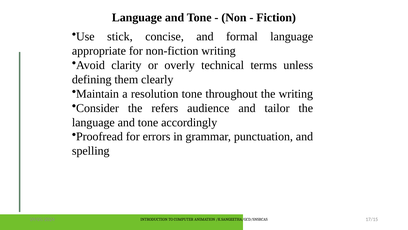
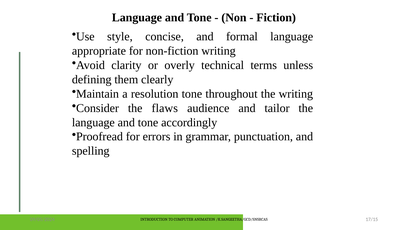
stick: stick -> style
refers: refers -> flaws
